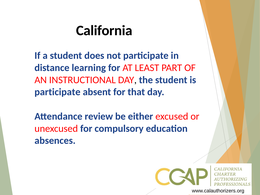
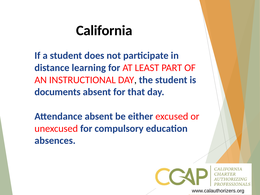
participate at (57, 92): participate -> documents
Attendance review: review -> absent
